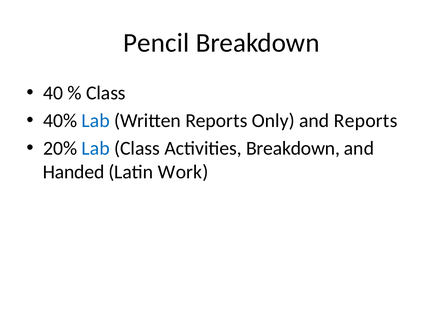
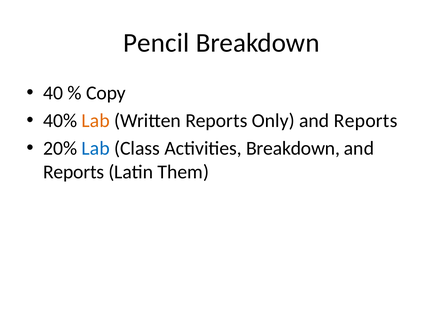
Class at (106, 93): Class -> Copy
Lab at (96, 121) colour: blue -> orange
Handed at (74, 172): Handed -> Reports
Work: Work -> Them
